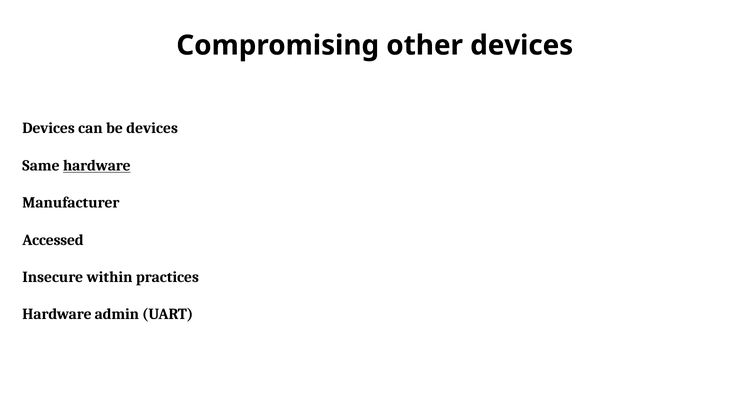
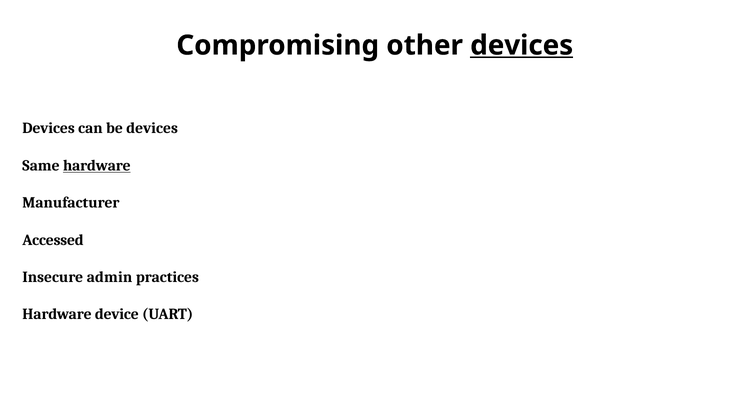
devices at (522, 45) underline: none -> present
within: within -> admin
admin: admin -> device
